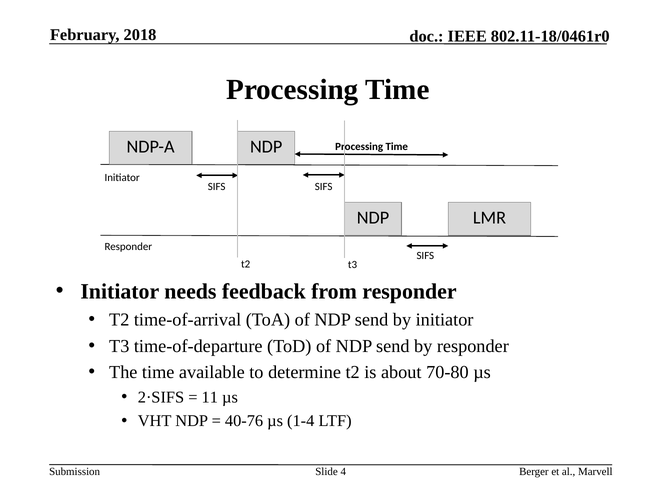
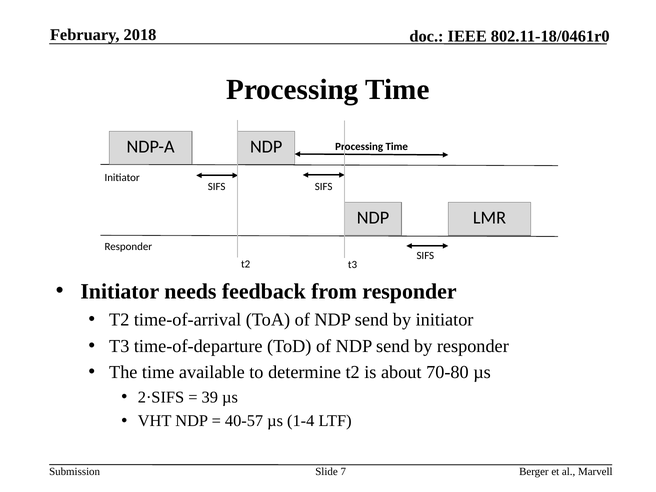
11: 11 -> 39
40-76: 40-76 -> 40-57
4: 4 -> 7
